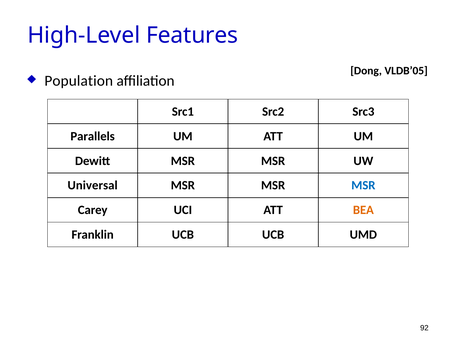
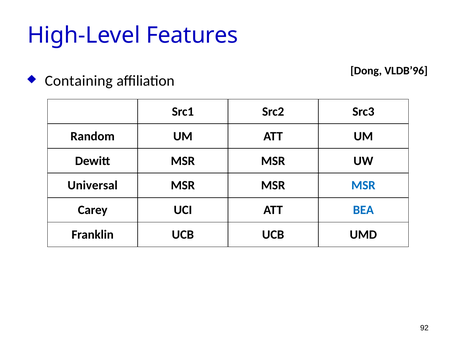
VLDB’05: VLDB’05 -> VLDB’96
Population: Population -> Containing
Parallels: Parallels -> Random
BEA colour: orange -> blue
